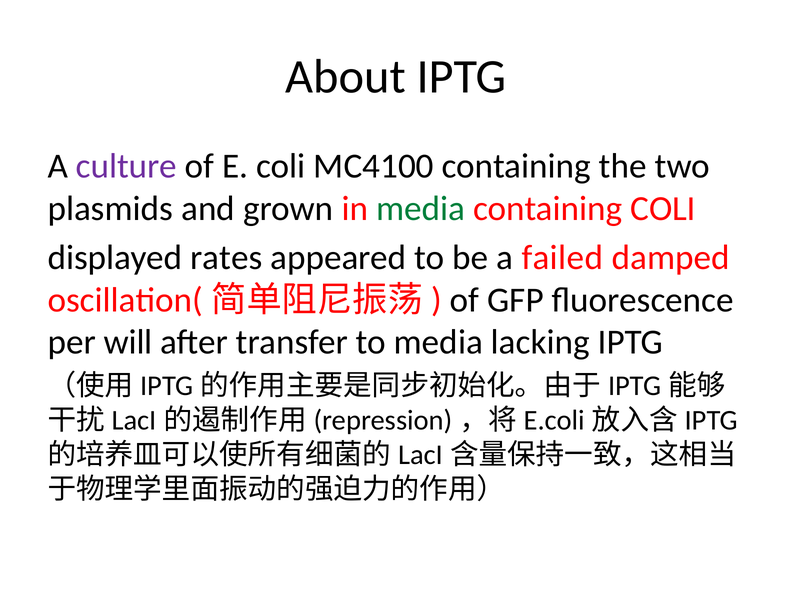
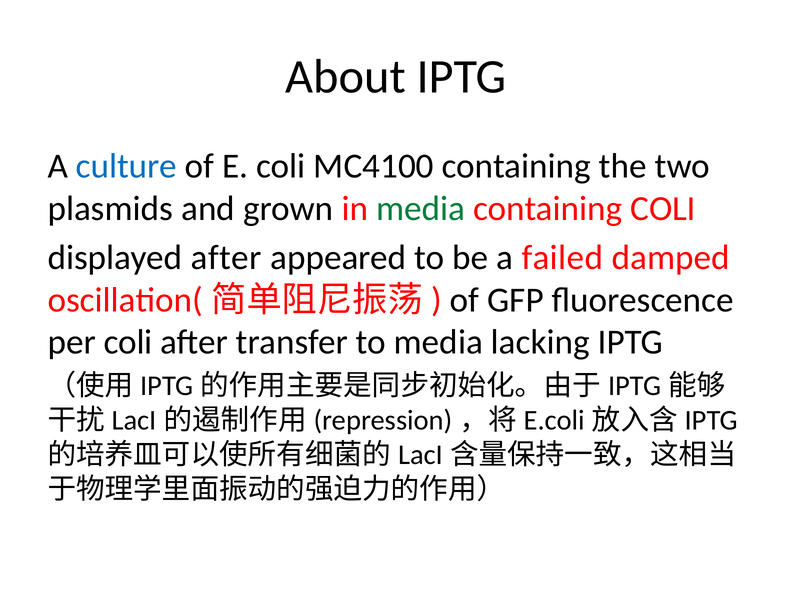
culture colour: purple -> blue
displayed rates: rates -> after
per will: will -> coli
